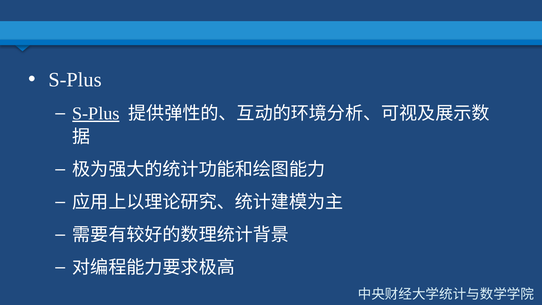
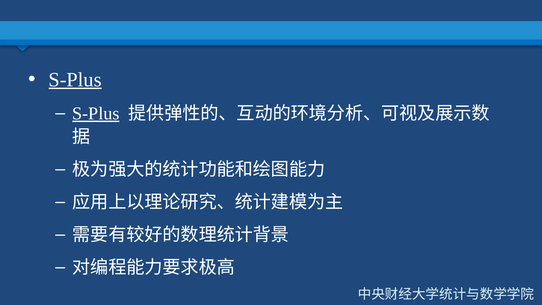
S-Plus at (75, 80) underline: none -> present
